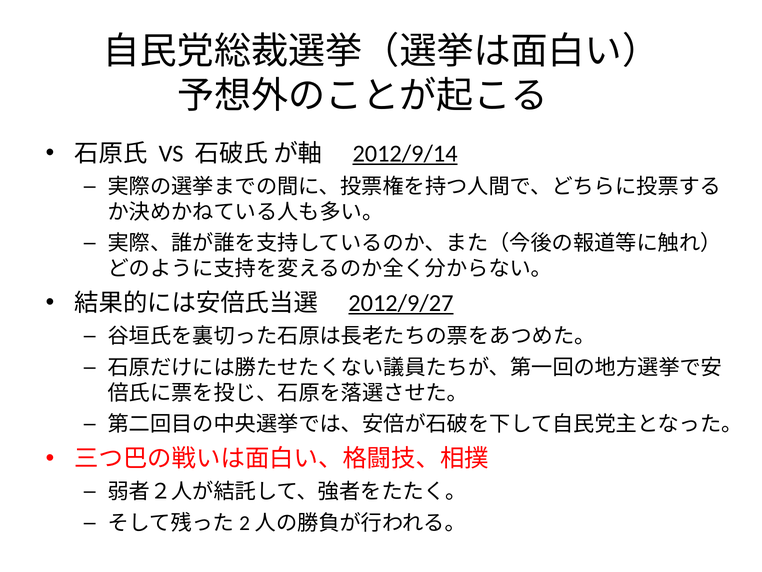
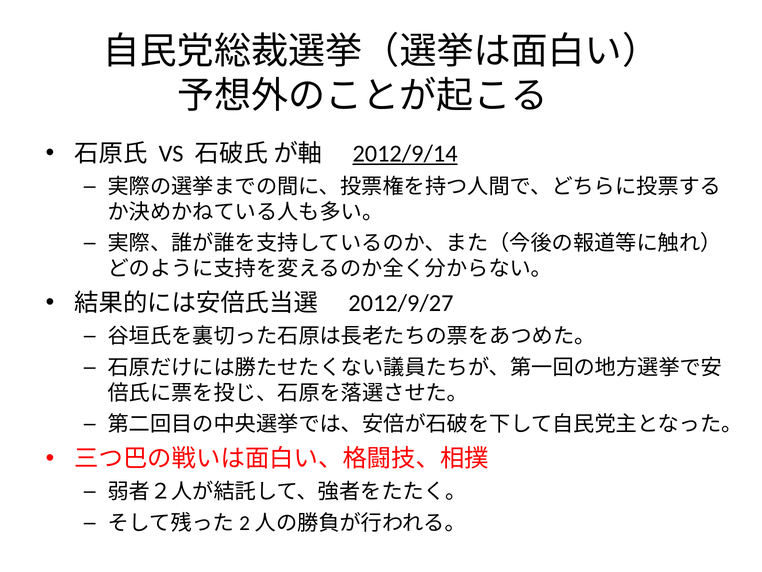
2012/9/27 underline: present -> none
